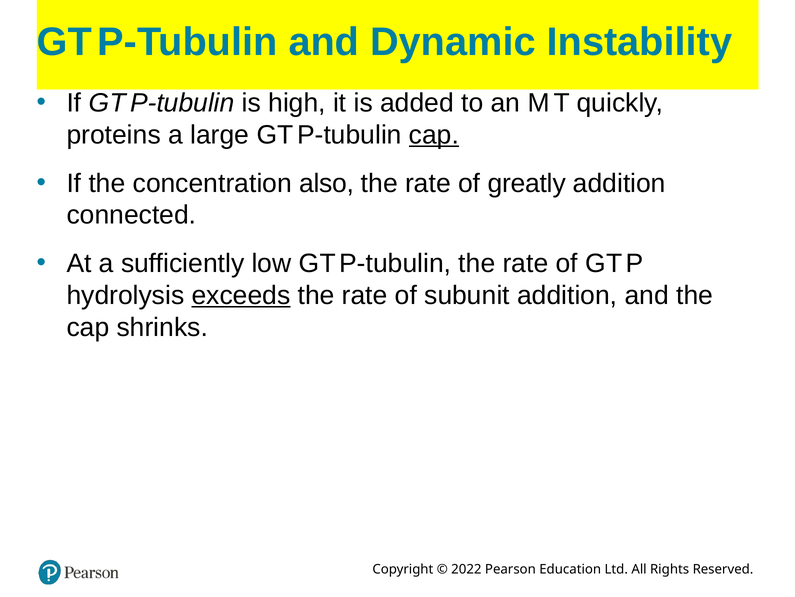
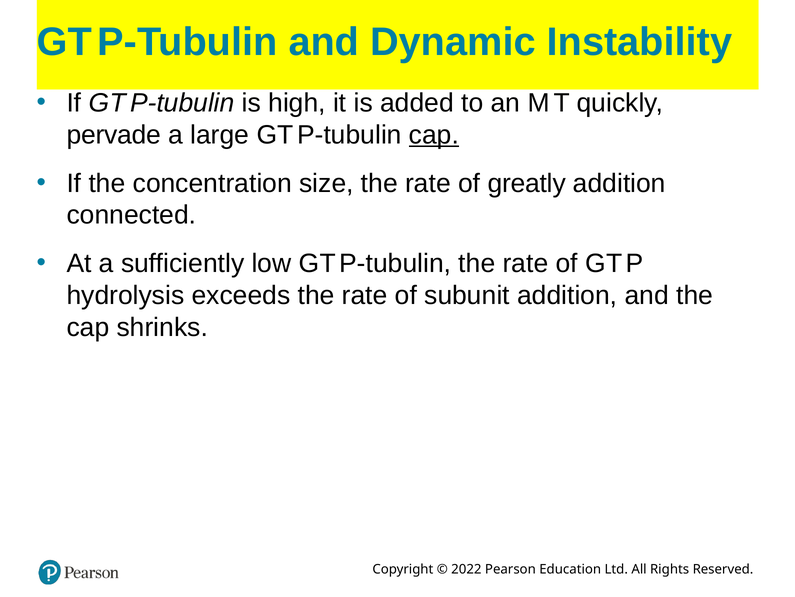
proteins: proteins -> pervade
also: also -> size
exceeds underline: present -> none
